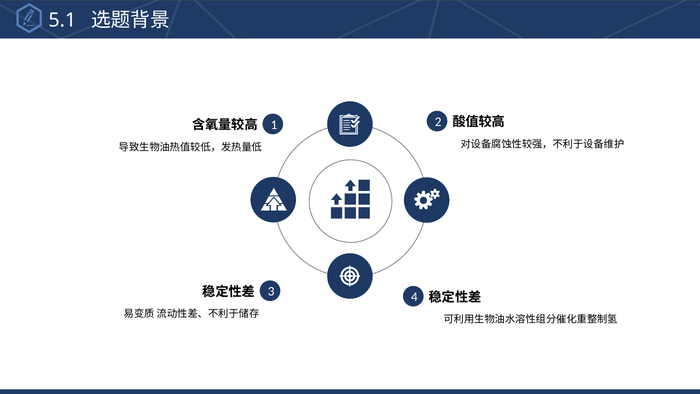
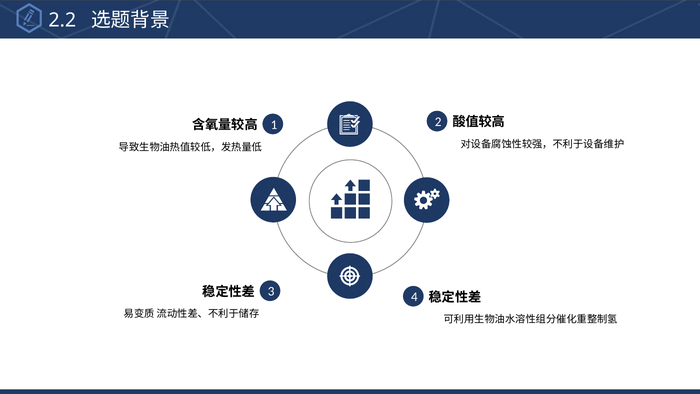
5.1: 5.1 -> 2.2
